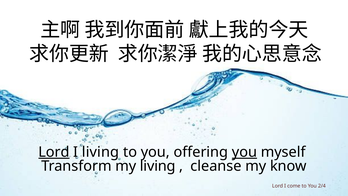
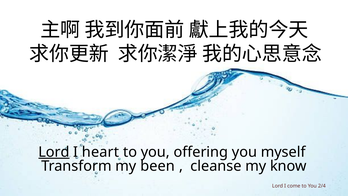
I living: living -> heart
you at (244, 152) underline: present -> none
my living: living -> been
